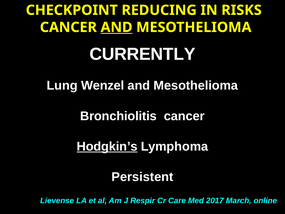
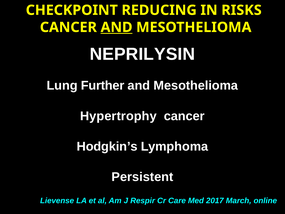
CURRENTLY: CURRENTLY -> NEPRILYSIN
Wenzel: Wenzel -> Further
Bronchiolitis: Bronchiolitis -> Hypertrophy
Hodgkin’s underline: present -> none
